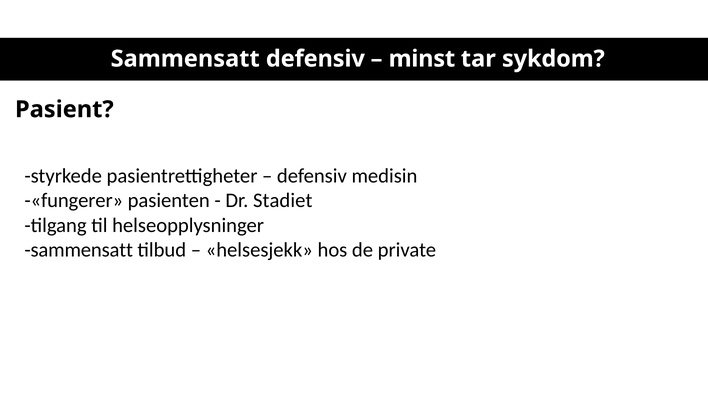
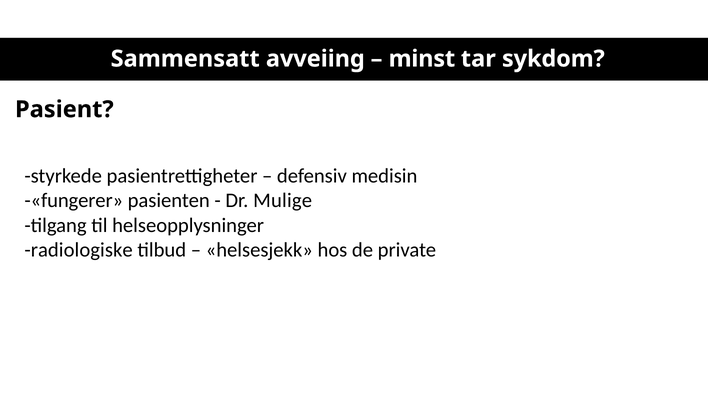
Sammensatt defensiv: defensiv -> avveiing
Stadiet: Stadiet -> Mulige
sammensatt at (79, 250): sammensatt -> radiologiske
